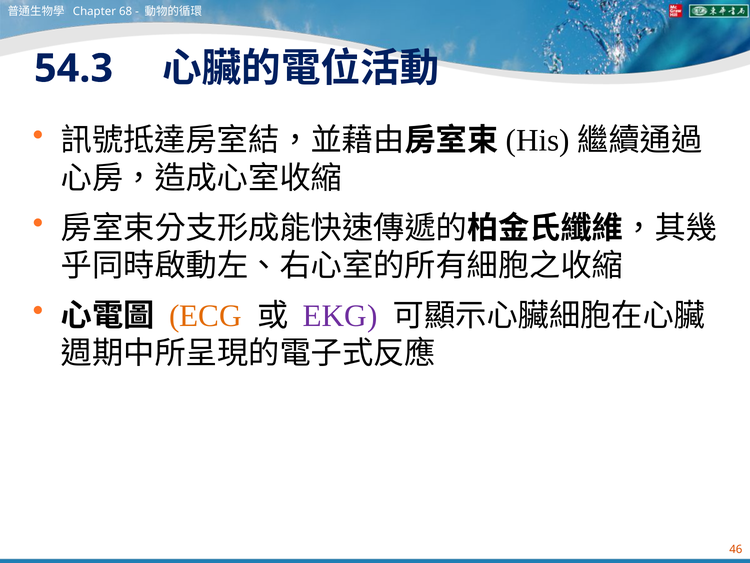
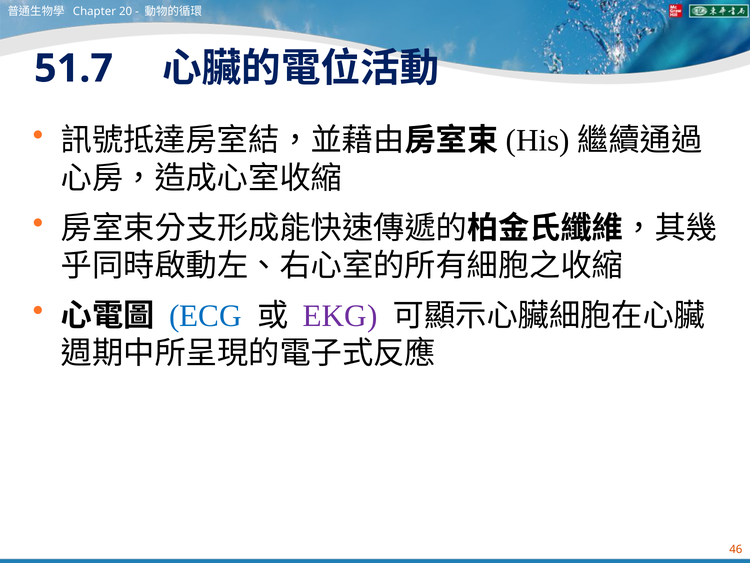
68: 68 -> 20
54.3: 54.3 -> 51.7
ECG colour: orange -> blue
